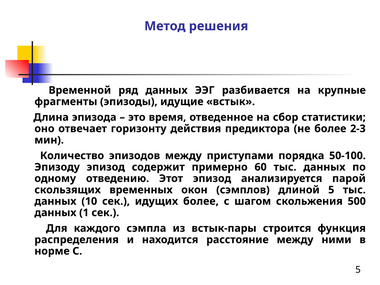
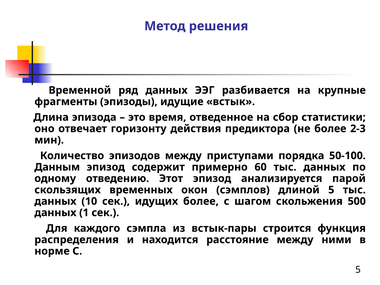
Эпизоду: Эпизоду -> Данным
